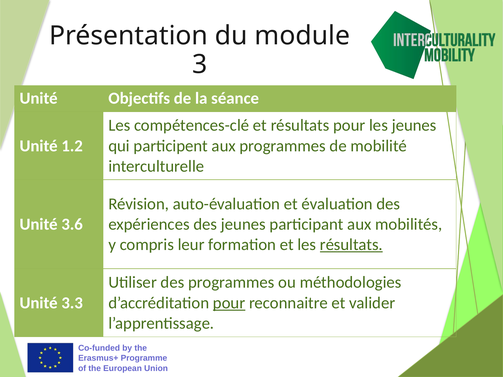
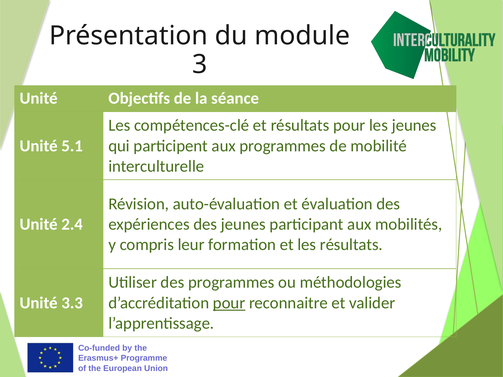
1.2: 1.2 -> 5.1
3.6: 3.6 -> 2.4
résultats at (351, 245) underline: present -> none
